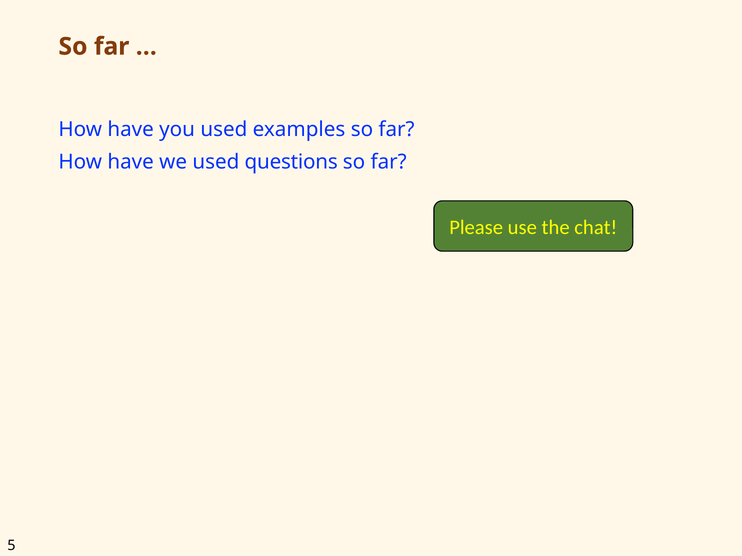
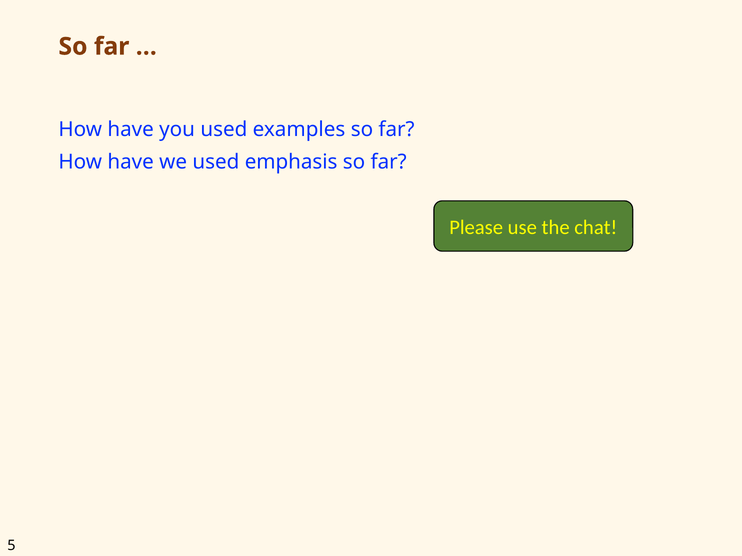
questions: questions -> emphasis
